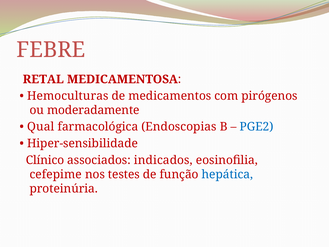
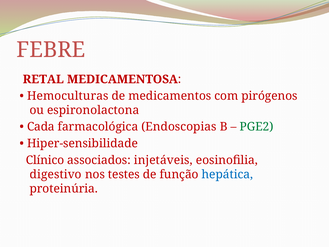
moderadamente: moderadamente -> espironolactona
Qual: Qual -> Cada
PGE2 colour: blue -> green
indicados: indicados -> injetáveis
cefepime: cefepime -> digestivo
